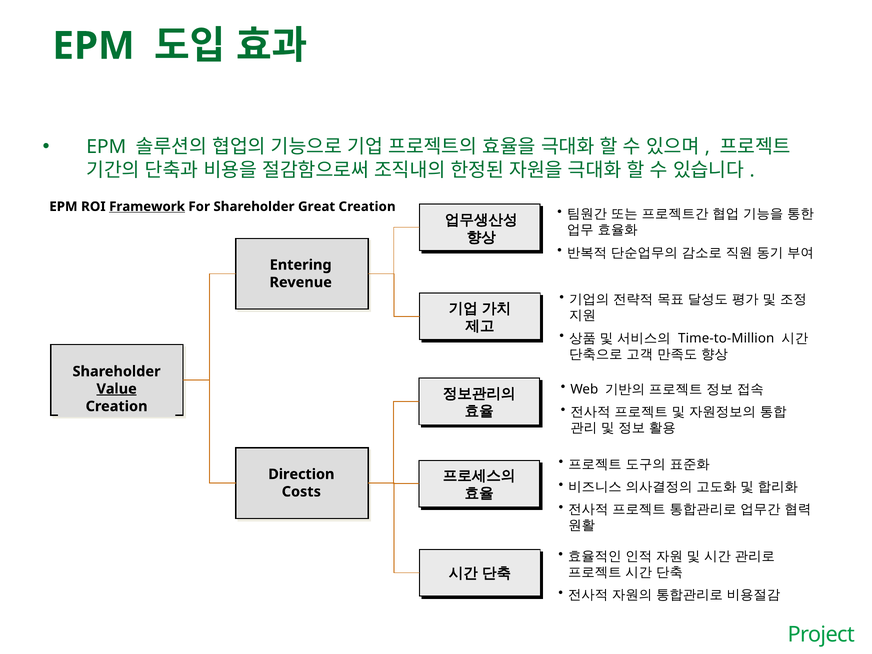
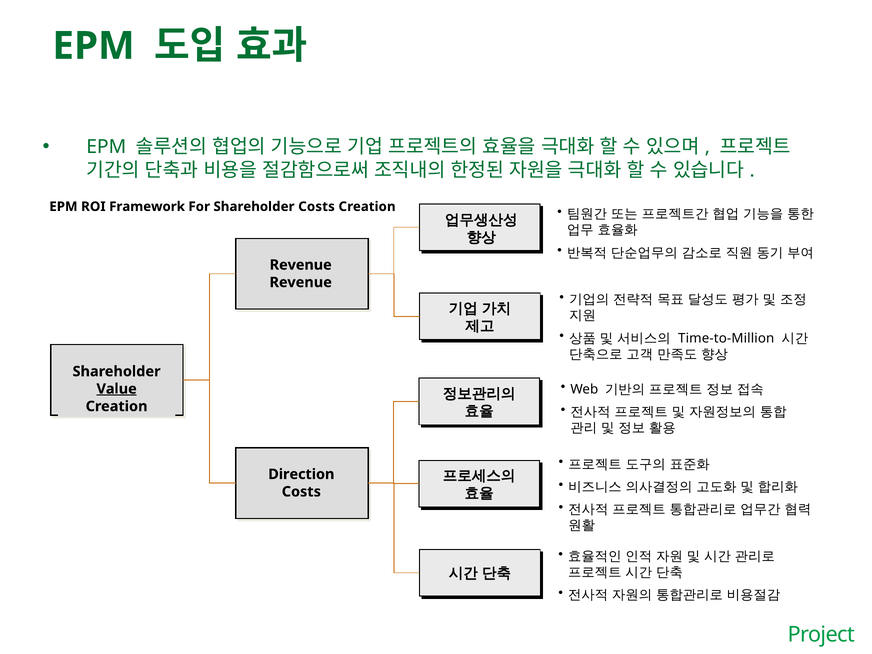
Framework underline: present -> none
Shareholder Great: Great -> Costs
Entering at (301, 265): Entering -> Revenue
